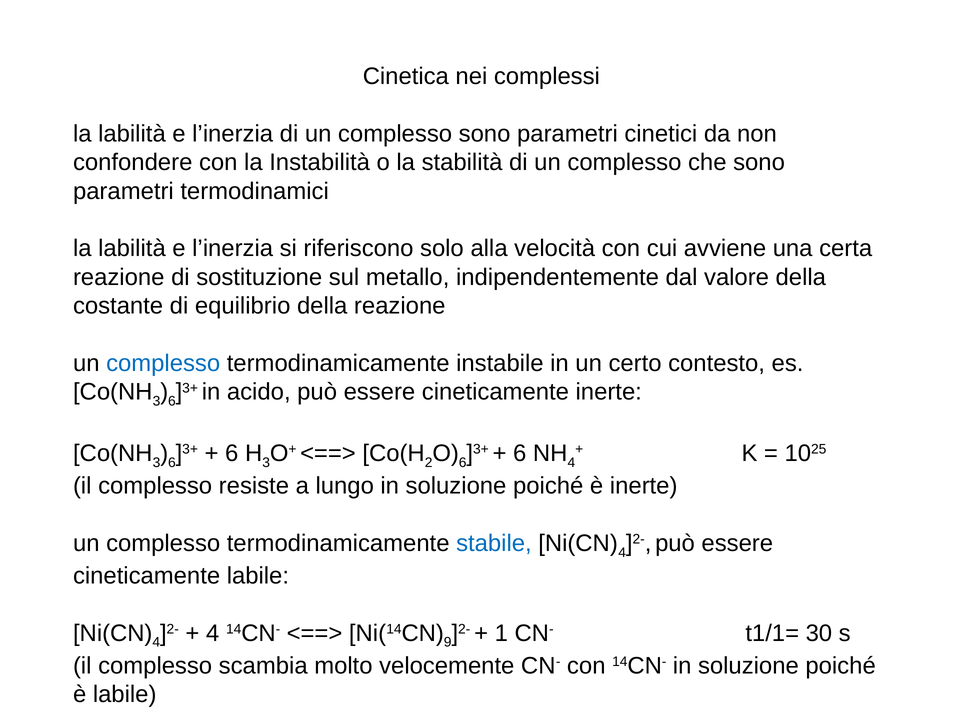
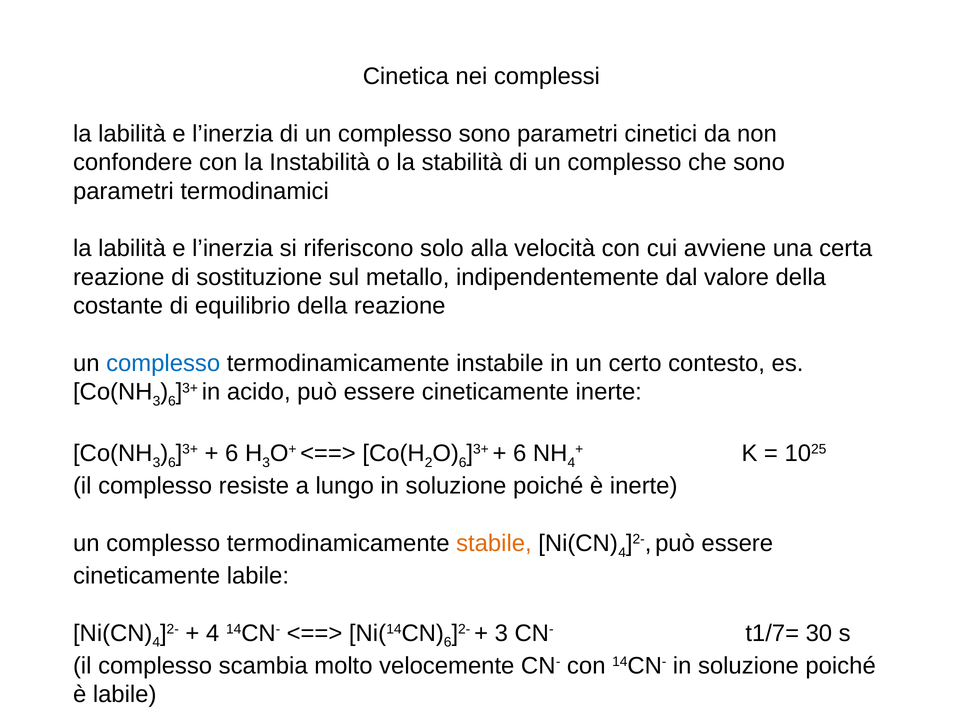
stabile colour: blue -> orange
9 at (448, 642): 9 -> 6
1 at (501, 632): 1 -> 3
t1/1=: t1/1= -> t1/7=
